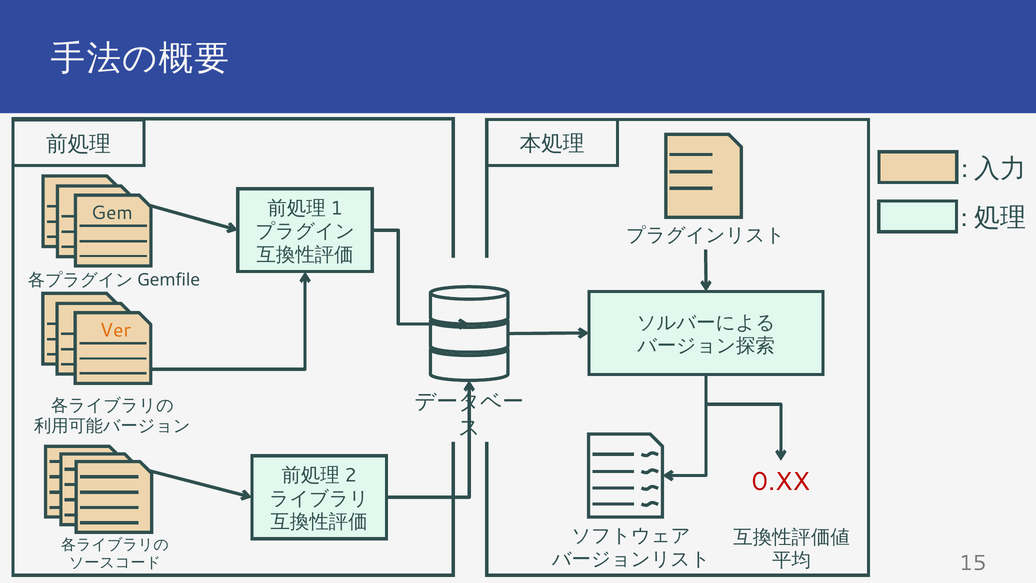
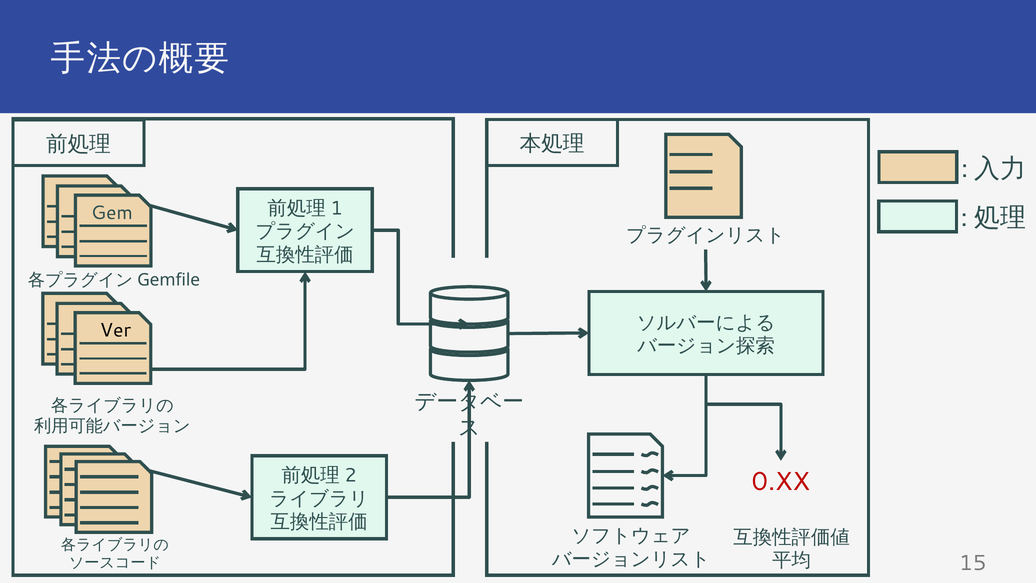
Ver colour: orange -> black
